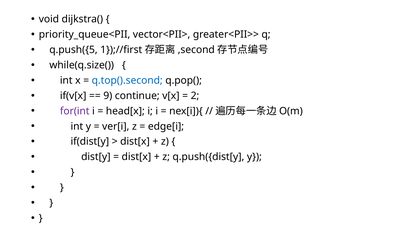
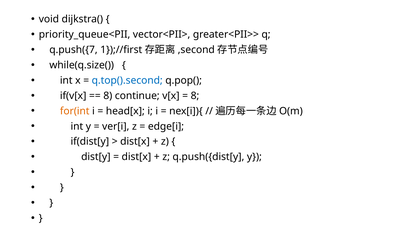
q.push({5: q.push({5 -> q.push({7
9 at (108, 96): 9 -> 8
2 at (195, 96): 2 -> 8
for(int colour: purple -> orange
